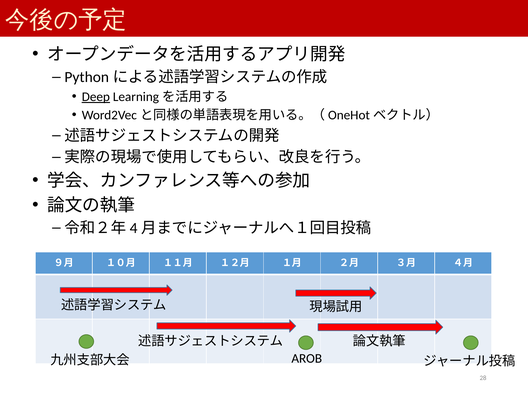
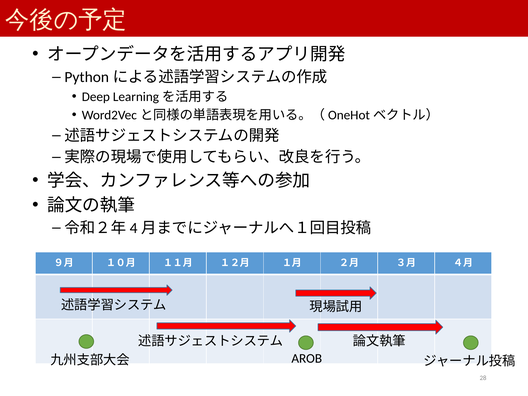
Deep underline: present -> none
